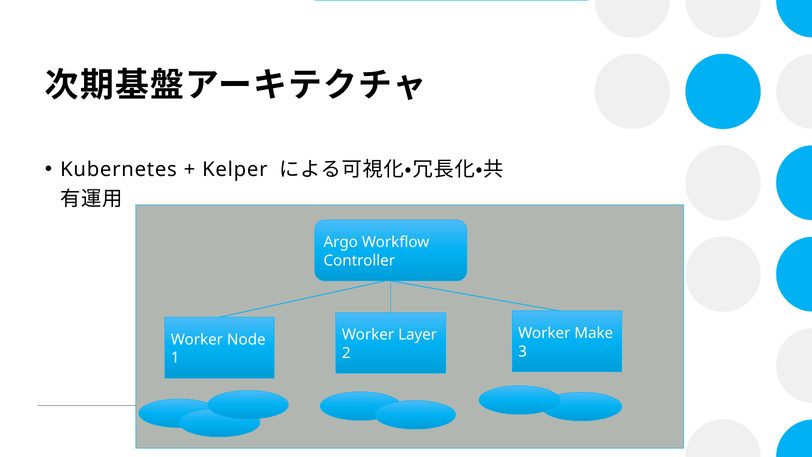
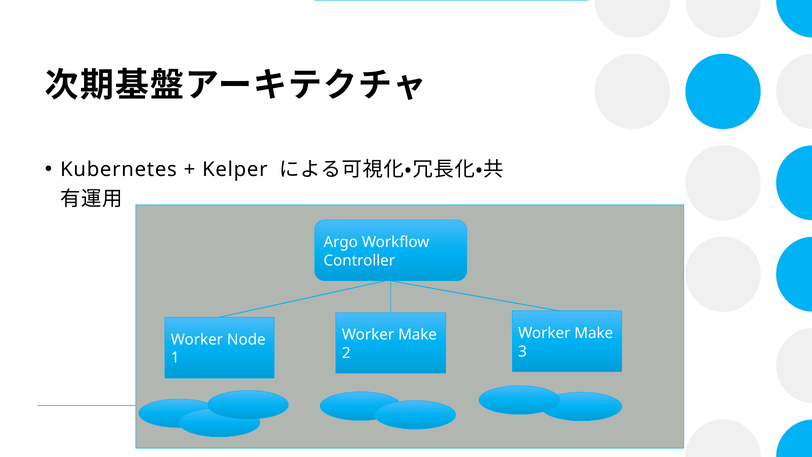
Layer at (418, 335): Layer -> Make
